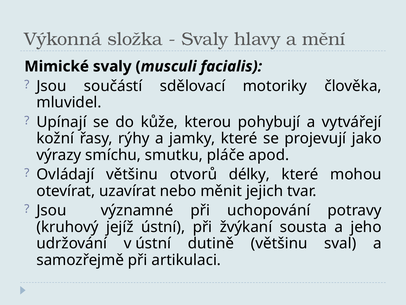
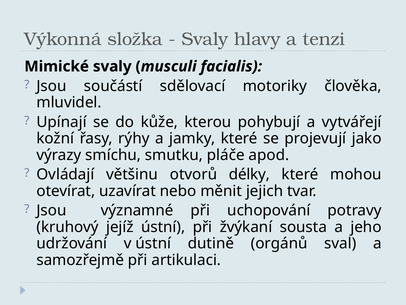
mění: mění -> tenzi
dutině většinu: většinu -> orgánů
